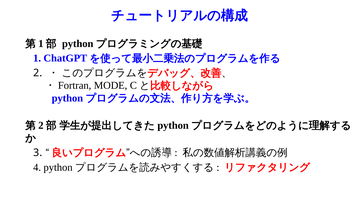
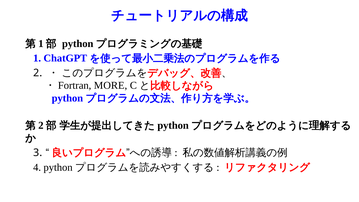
MODE: MODE -> MORE
